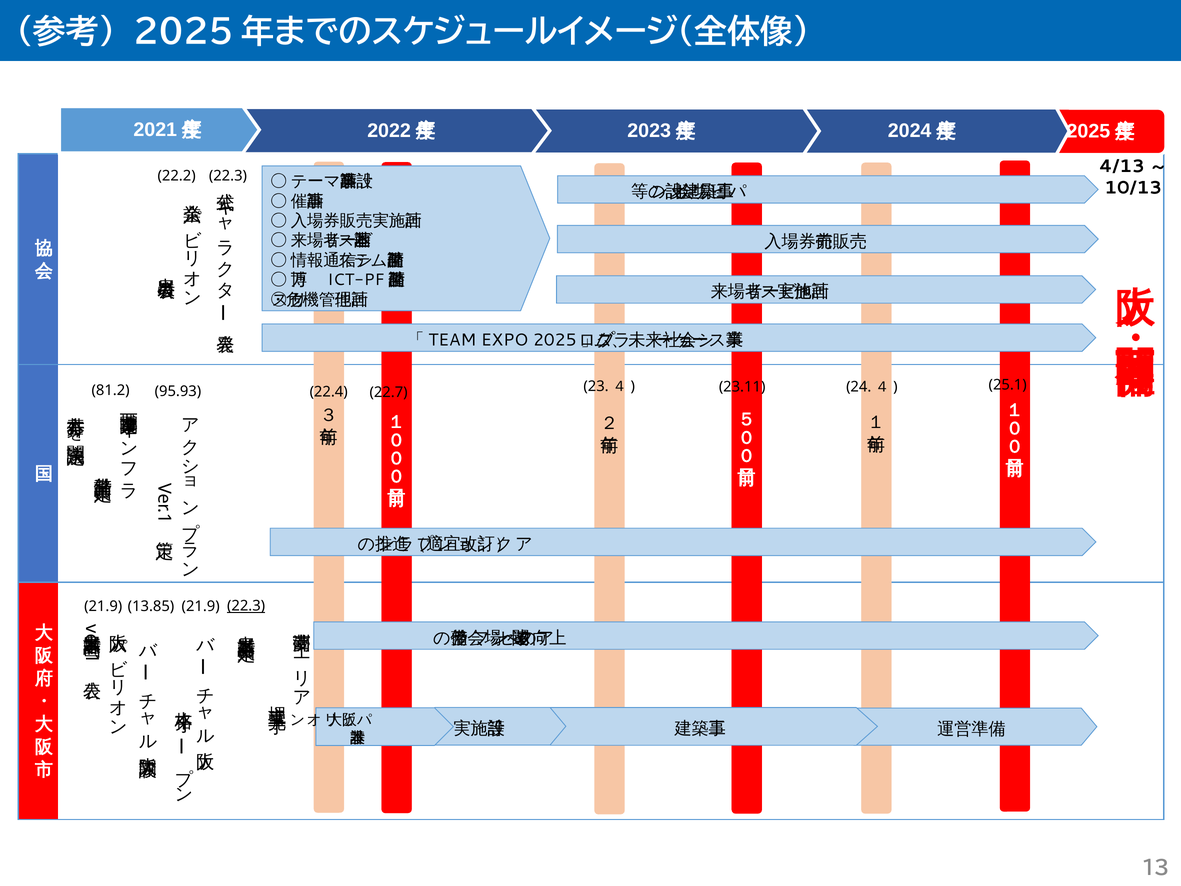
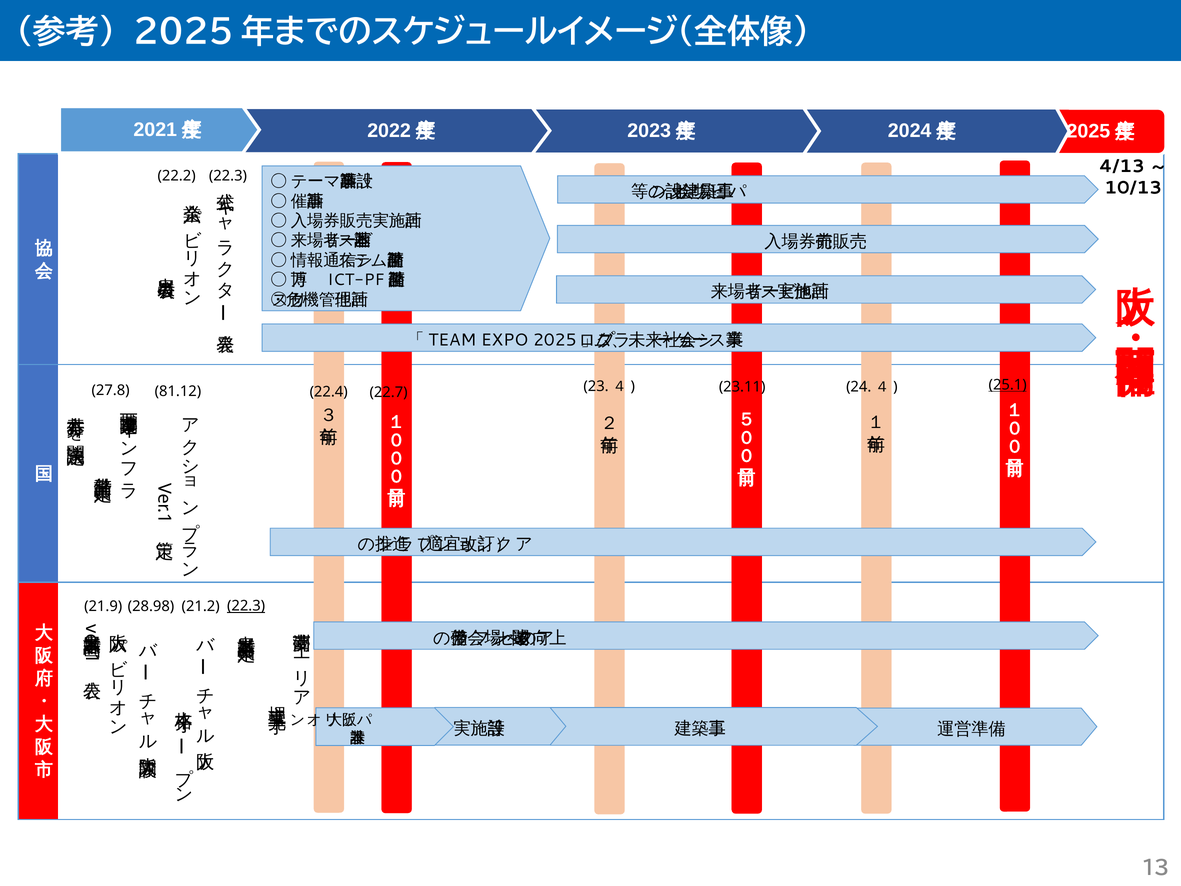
81.2: 81.2 -> 27.8
95.93: 95.93 -> 81.12
25.1 underline: none -> present
21.9 at (201, 606): 21.9 -> 21.2
13.85: 13.85 -> 28.98
